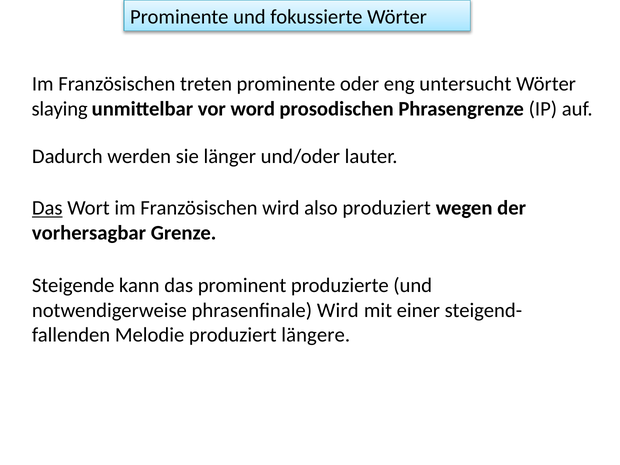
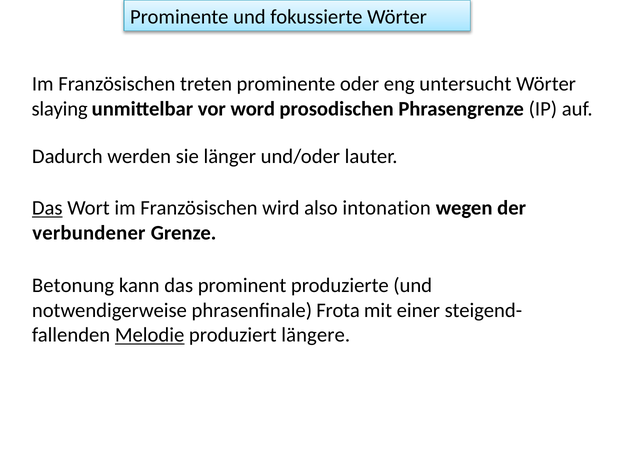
also produziert: produziert -> intonation
vorhersagbar: vorhersagbar -> verbundener
Steigende: Steigende -> Betonung
phrasenfinale Wird: Wird -> Frota
Melodie underline: none -> present
